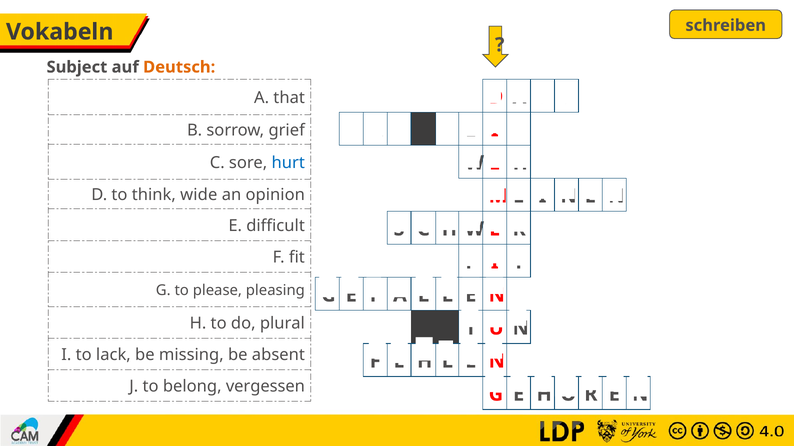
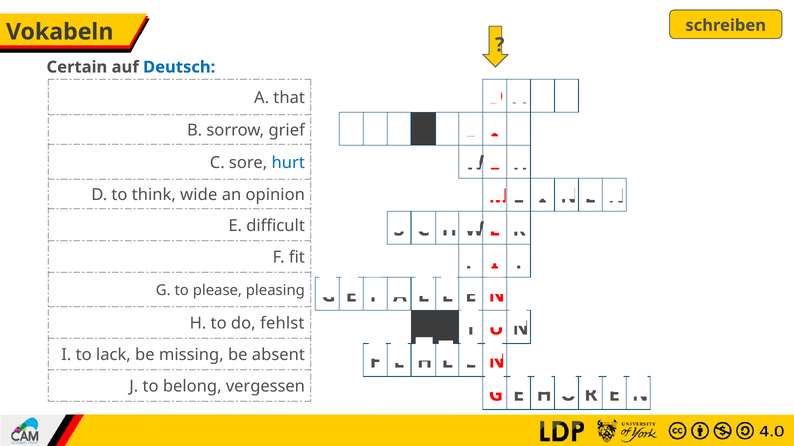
Subject: Subject -> Certain
Deutsch colour: orange -> blue
plural: plural -> fehlst
